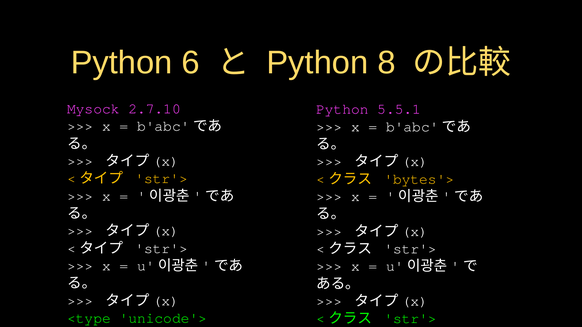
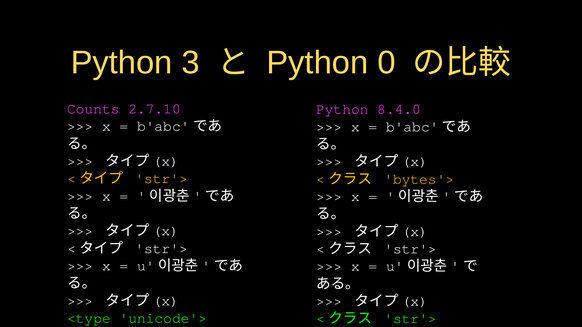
6: 6 -> 3
8: 8 -> 0
Mysock: Mysock -> Counts
5.5.1: 5.5.1 -> 8.4.0
